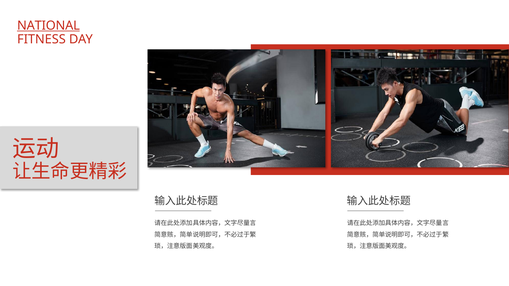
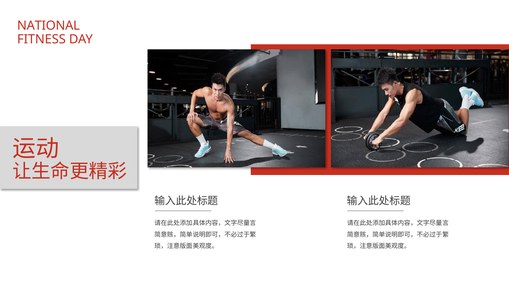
NATIONAL underline: present -> none
